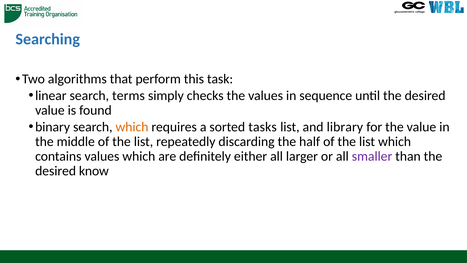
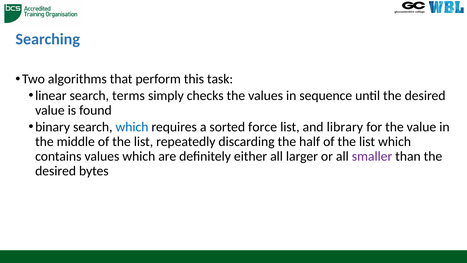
which at (132, 127) colour: orange -> blue
tasks: tasks -> force
know: know -> bytes
